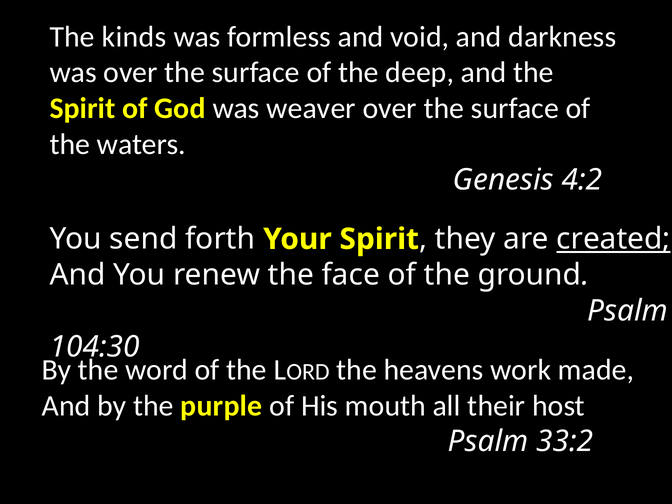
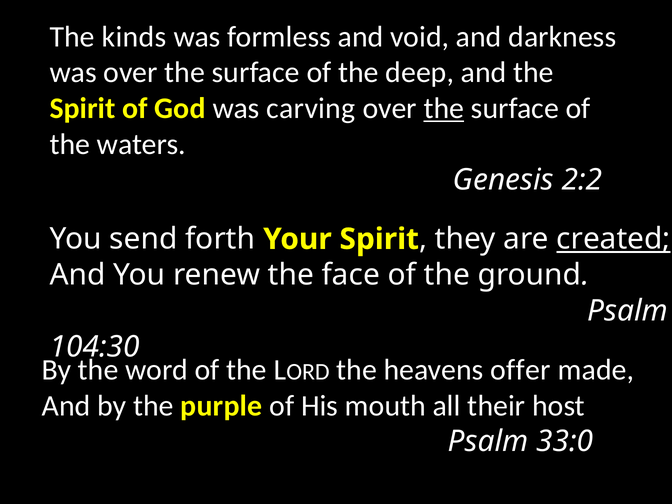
weaver: weaver -> carving
the at (444, 108) underline: none -> present
4:2: 4:2 -> 2:2
work: work -> offer
33:2: 33:2 -> 33:0
